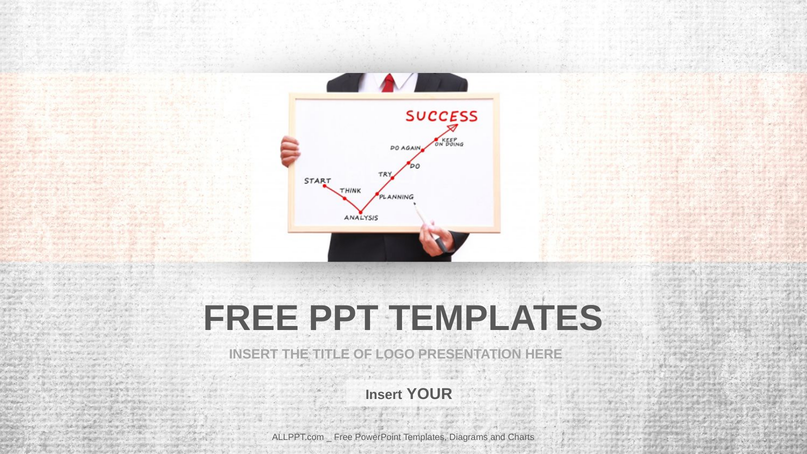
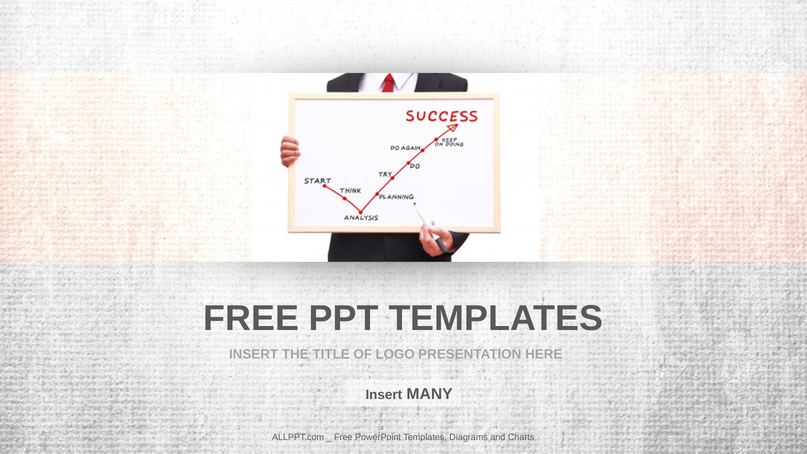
YOUR: YOUR -> MANY
